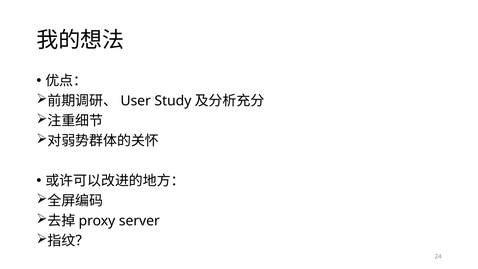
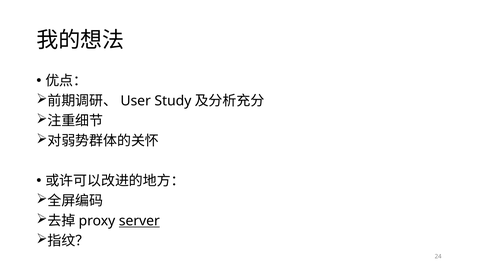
server underline: none -> present
